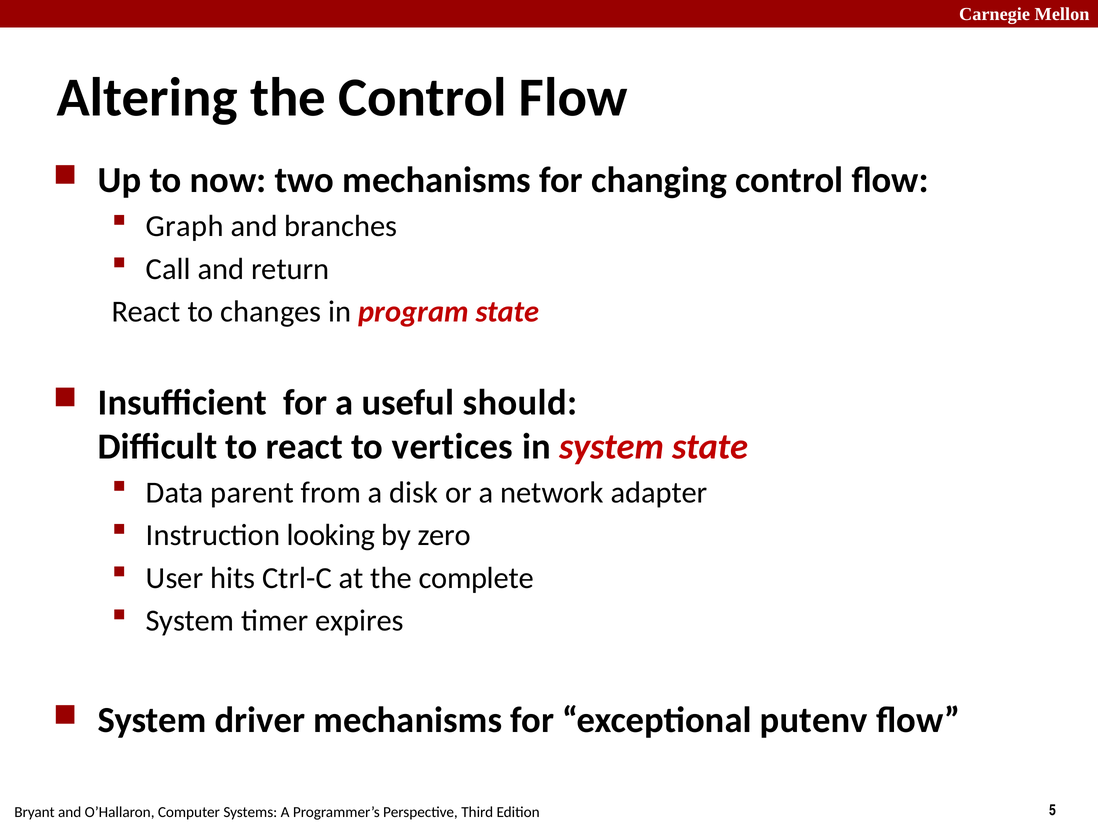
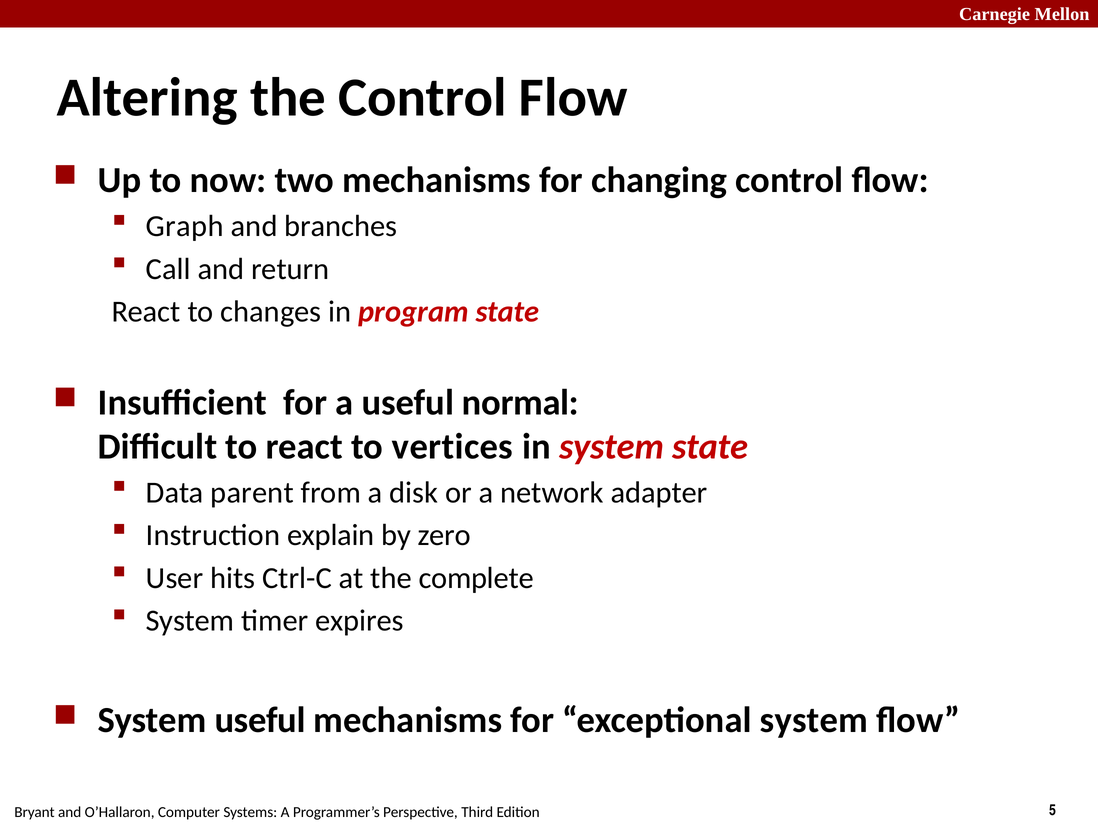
should: should -> normal
looking: looking -> explain
System driver: driver -> useful
exceptional putenv: putenv -> system
